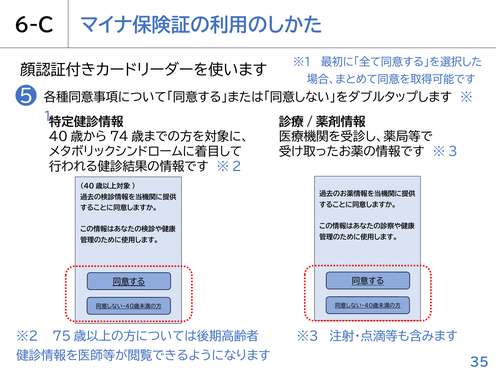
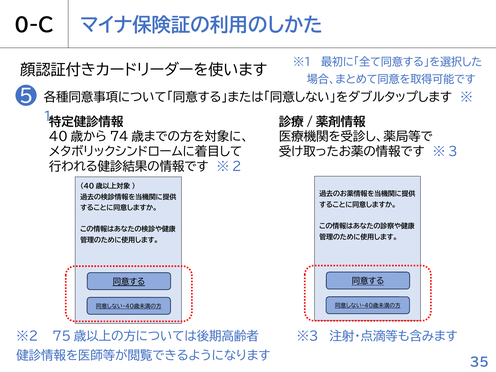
6-C: 6-C -> 0-C
